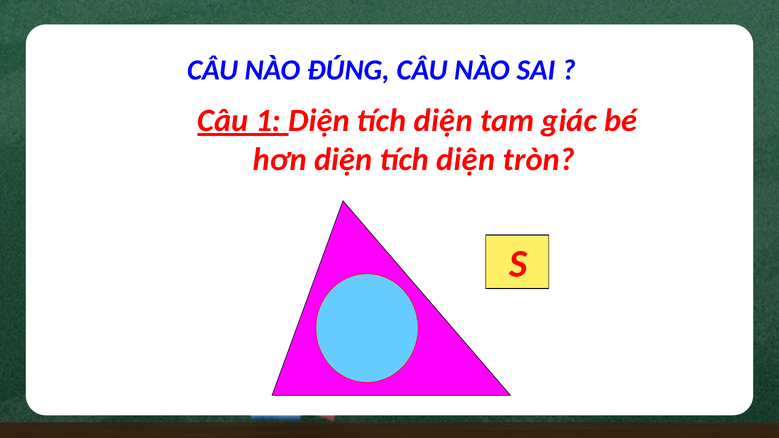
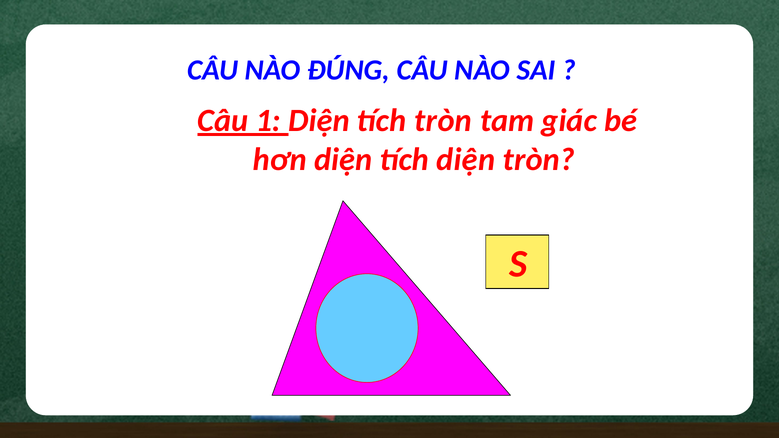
diện at (443, 121): diện -> tròn
